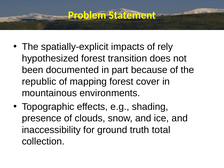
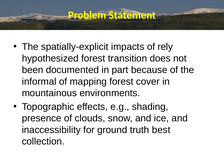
republic: republic -> informal
total: total -> best
